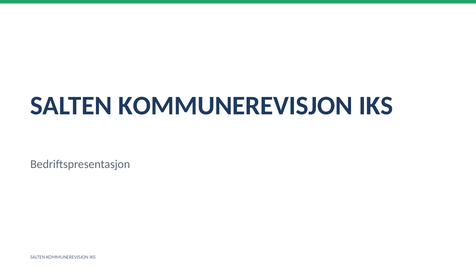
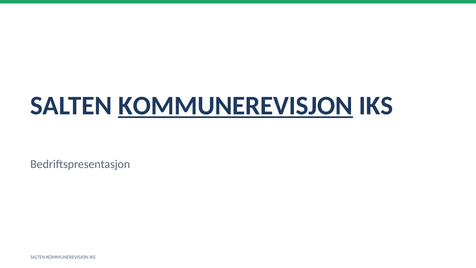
KOMMUNEREVISJON at (236, 106) underline: none -> present
